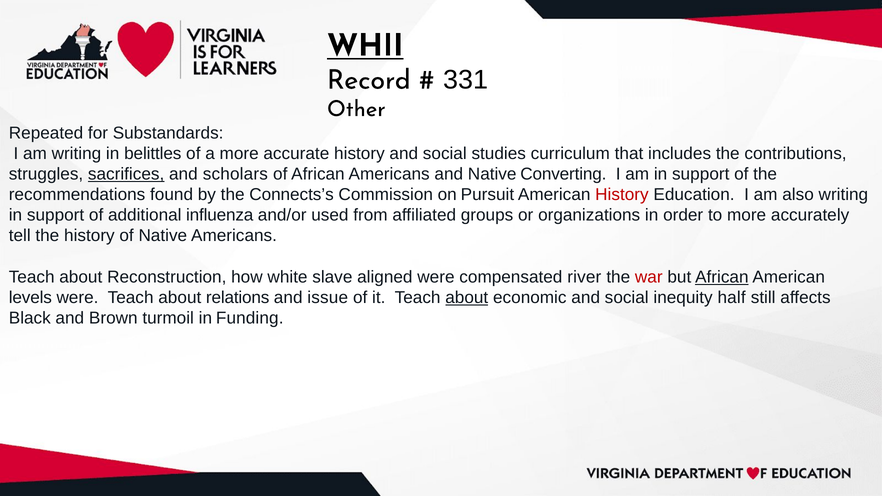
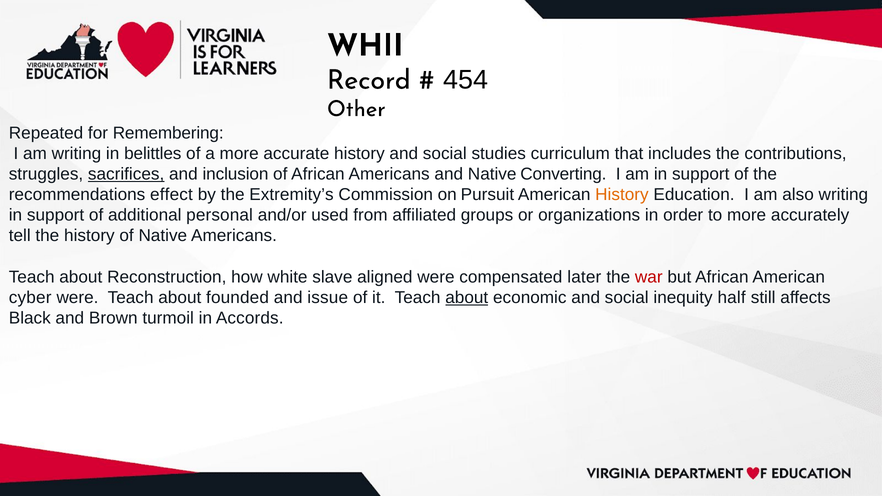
WHII underline: present -> none
331: 331 -> 454
Substandards: Substandards -> Remembering
scholars: scholars -> inclusion
found: found -> effect
Connects’s: Connects’s -> Extremity’s
History at (622, 195) colour: red -> orange
influenza: influenza -> personal
river: river -> later
African at (722, 277) underline: present -> none
levels: levels -> cyber
relations: relations -> founded
Funding: Funding -> Accords
